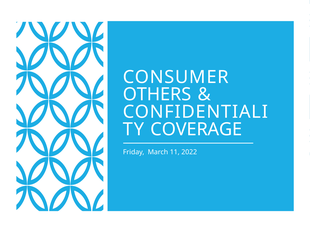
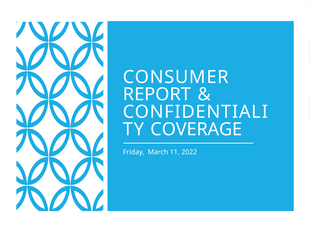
OTHERS: OTHERS -> REPORT
